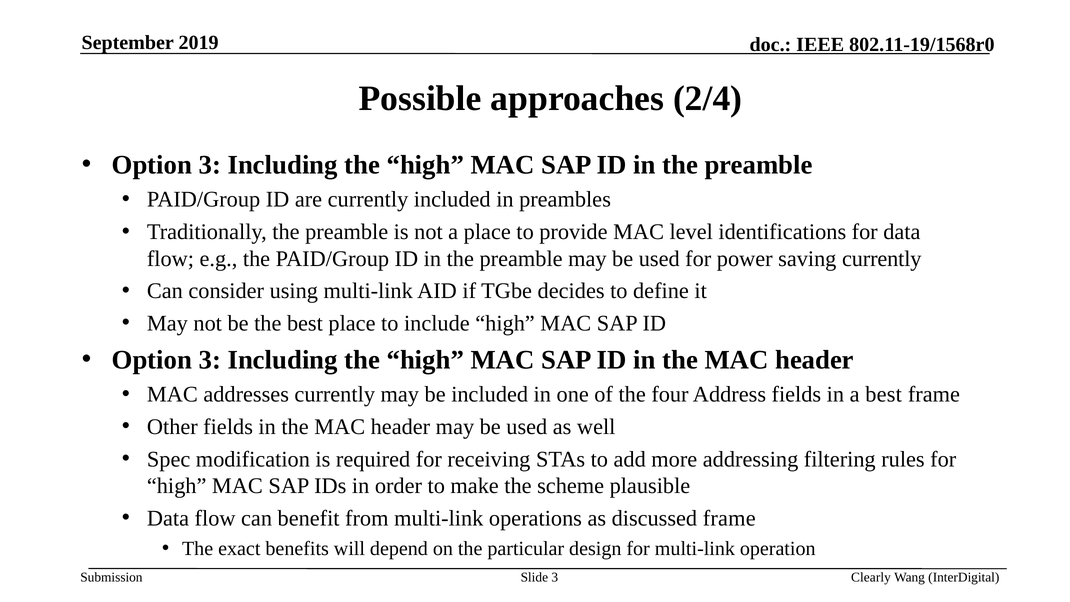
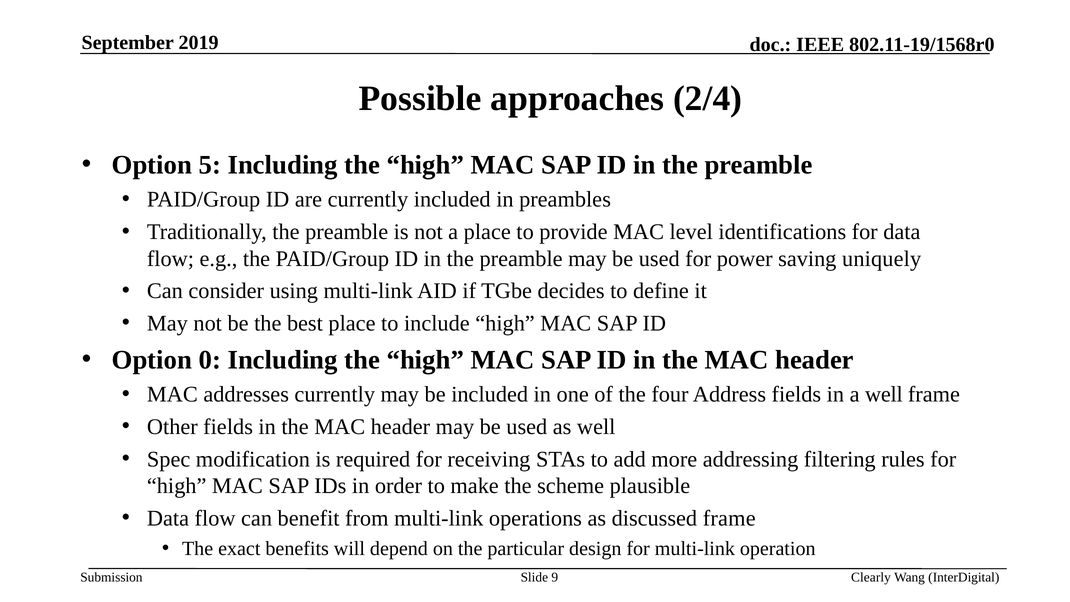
3 at (210, 165): 3 -> 5
saving currently: currently -> uniquely
3 at (210, 360): 3 -> 0
a best: best -> well
Slide 3: 3 -> 9
